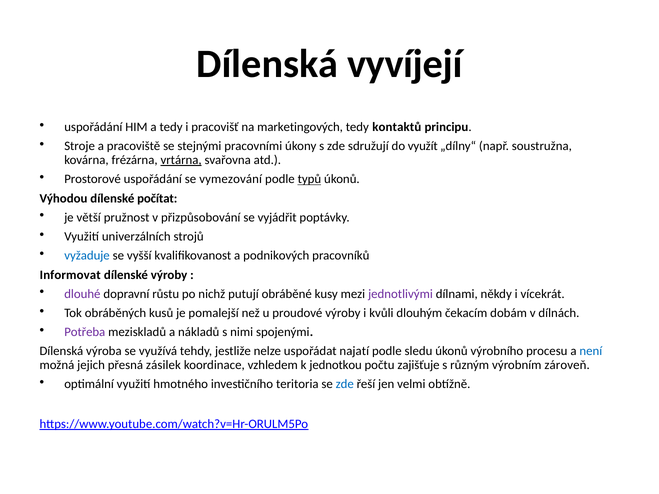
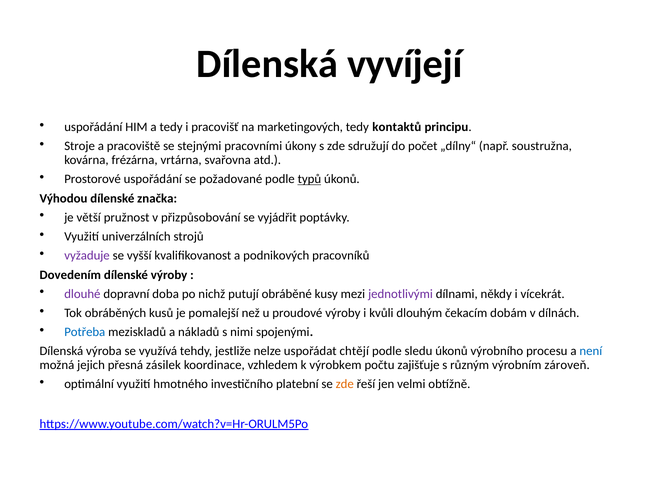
využít: využít -> počet
vrtárna underline: present -> none
vymezování: vymezování -> požadované
počítat: počítat -> značka
vyžaduje colour: blue -> purple
Informovat: Informovat -> Dovedením
růstu: růstu -> doba
Potřeba colour: purple -> blue
najatí: najatí -> chtějí
jednotkou: jednotkou -> výrobkem
teritoria: teritoria -> platební
zde at (345, 384) colour: blue -> orange
